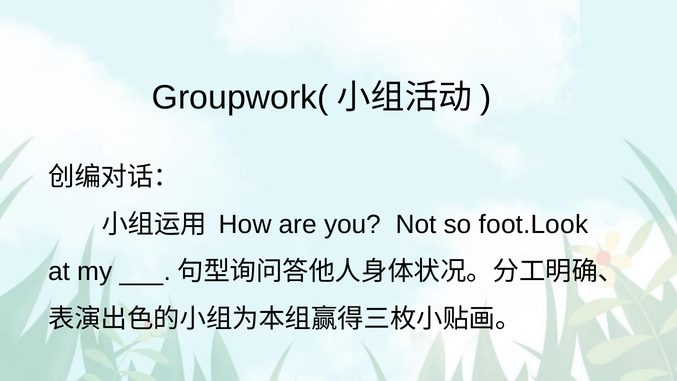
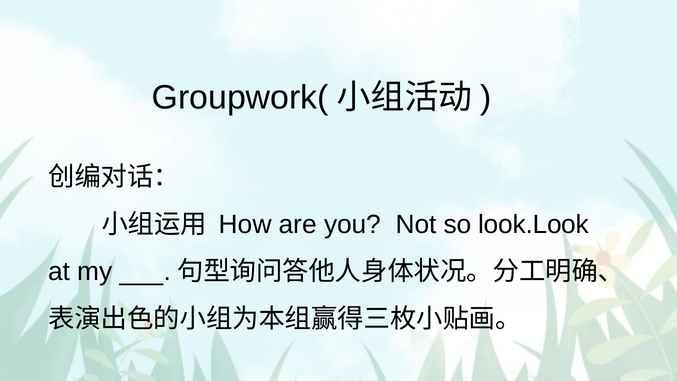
foot.Look: foot.Look -> look.Look
